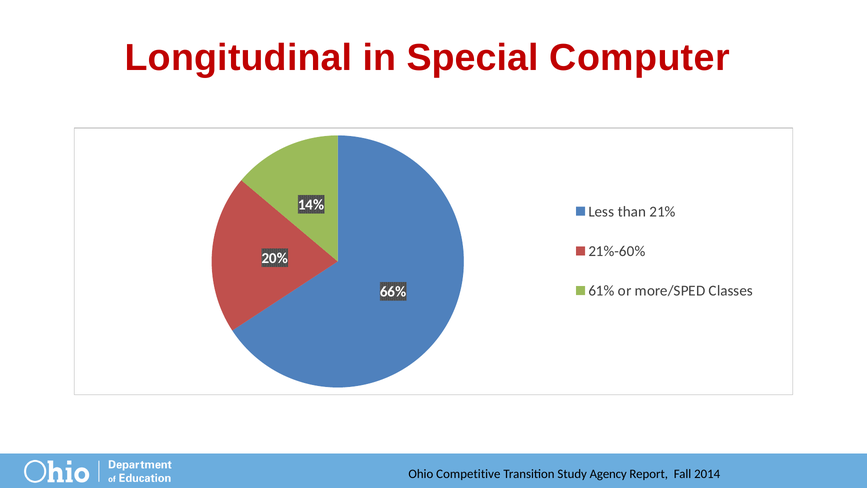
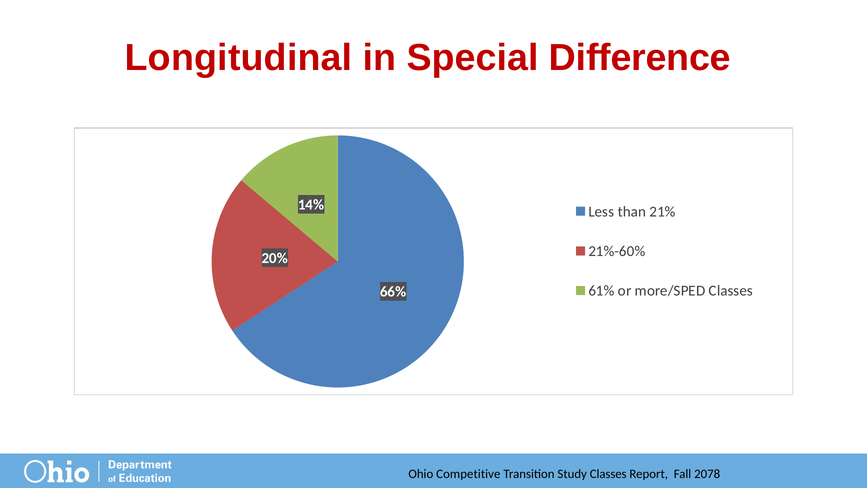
Computer: Computer -> Difference
Study Agency: Agency -> Classes
2014: 2014 -> 2078
